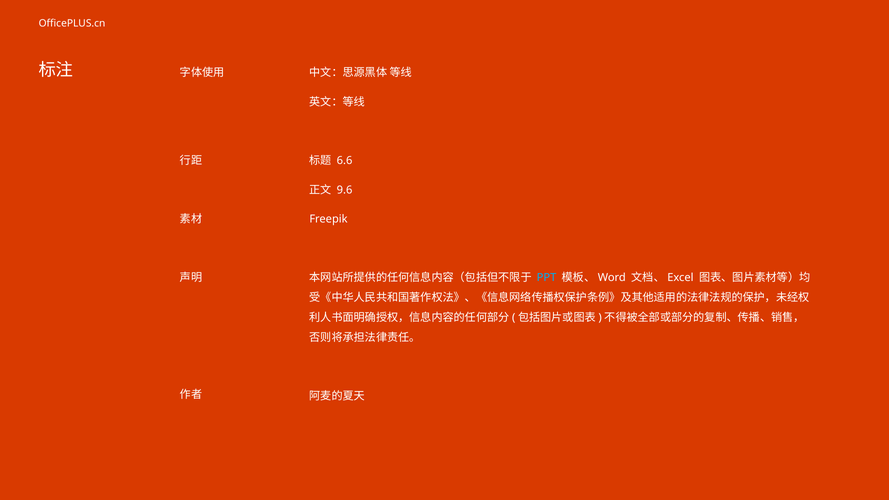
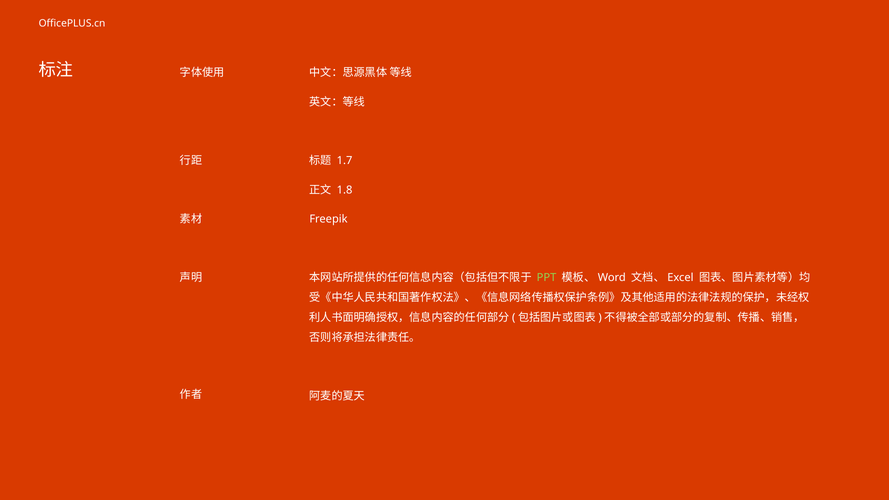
6.6: 6.6 -> 1.7
9.6: 9.6 -> 1.8
PPT colour: light blue -> light green
